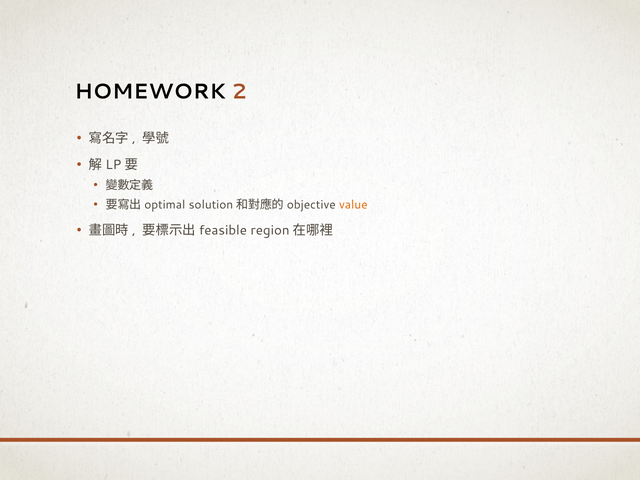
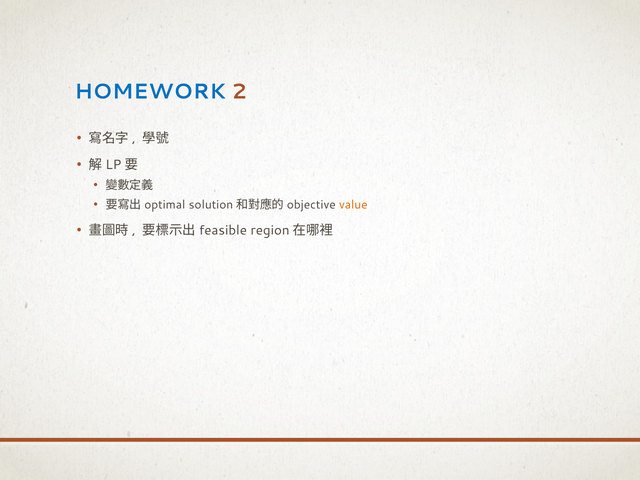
HOMEWORK colour: black -> blue
